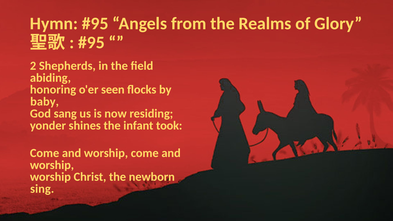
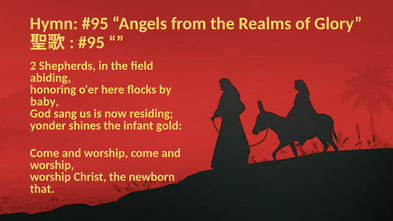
seen: seen -> here
took: took -> gold
sing: sing -> that
